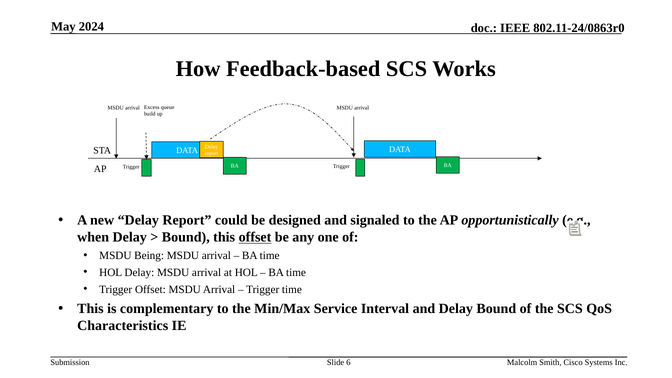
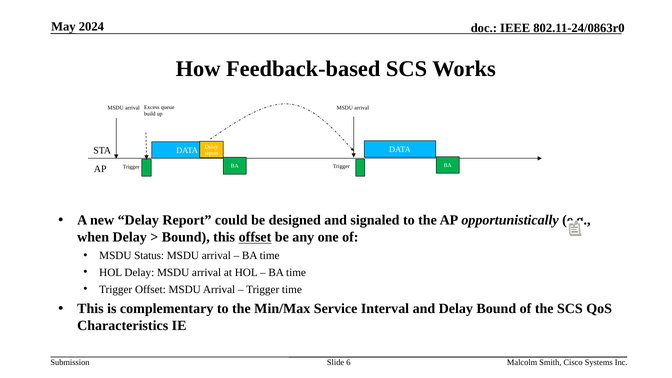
Being: Being -> Status
